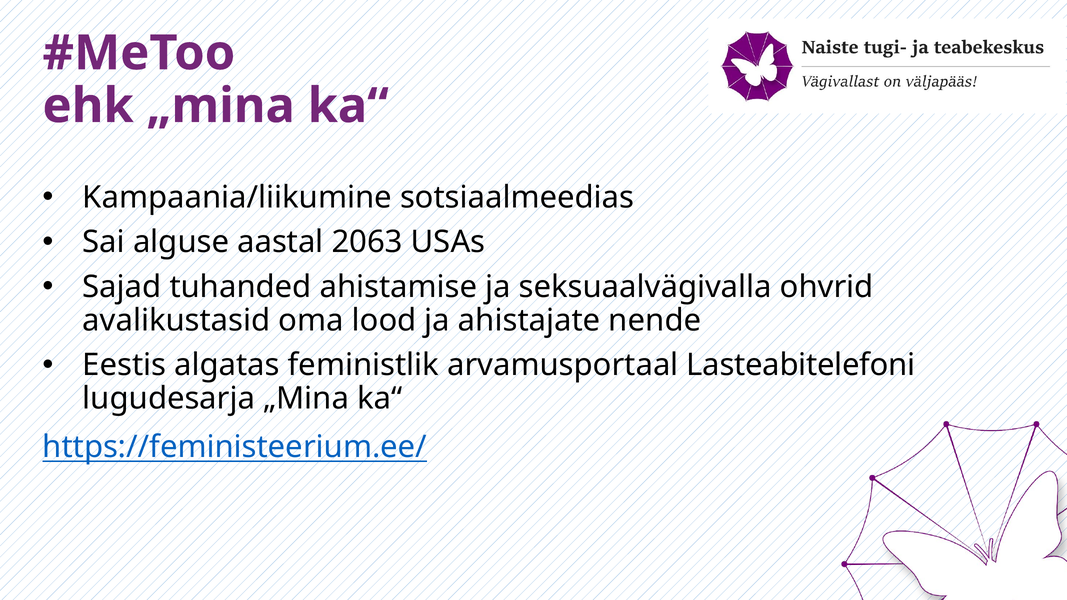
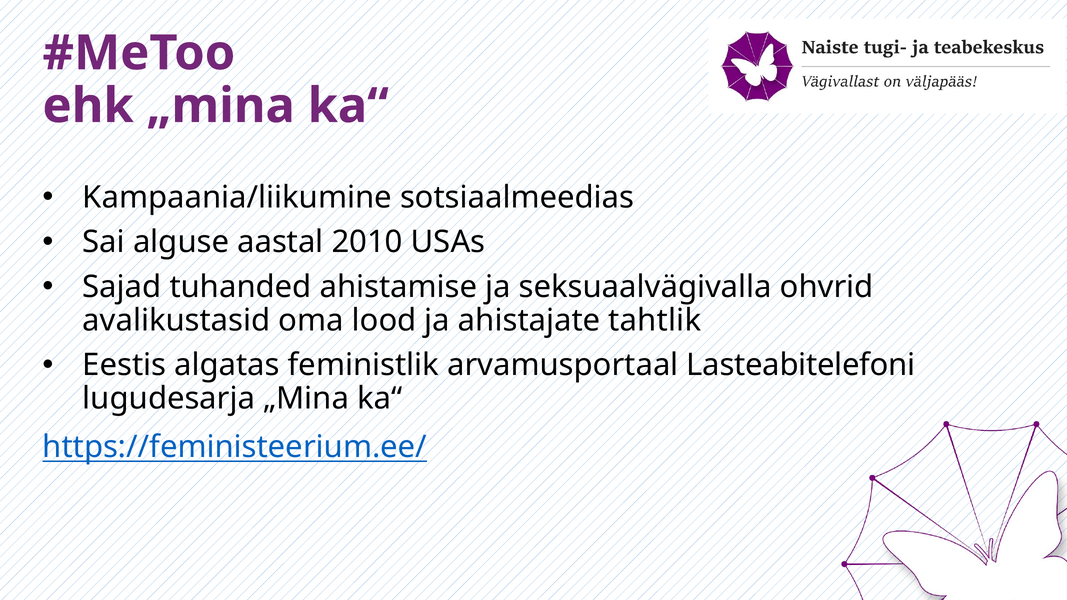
2063: 2063 -> 2010
nende: nende -> tahtlik
